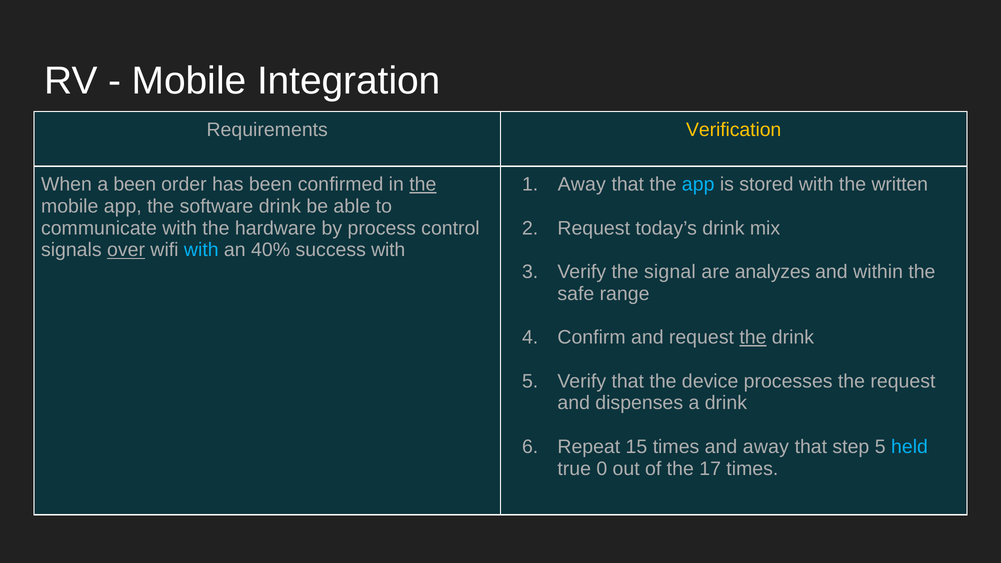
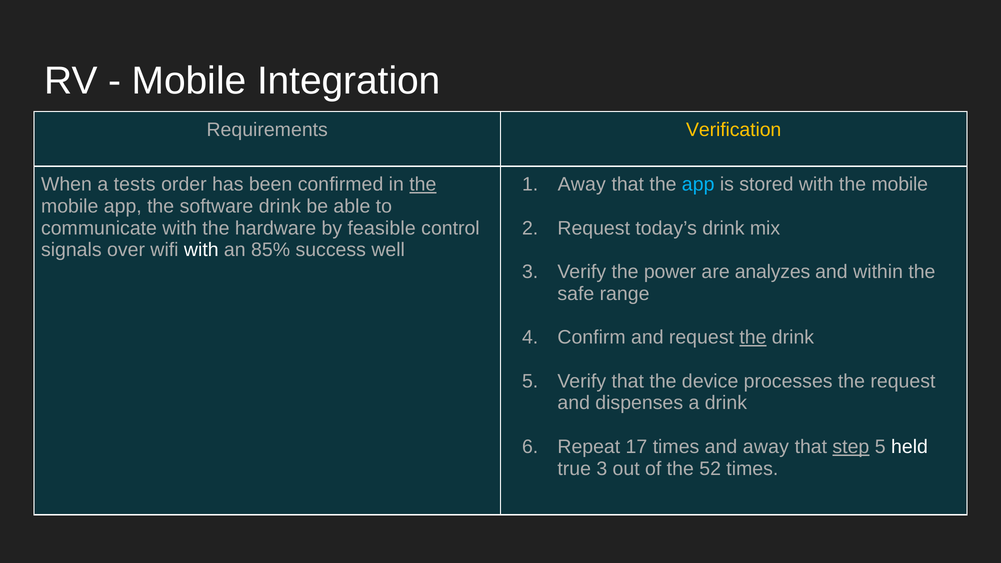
a been: been -> tests
with the written: written -> mobile
process: process -> feasible
over underline: present -> none
with at (201, 250) colour: light blue -> white
40%: 40% -> 85%
success with: with -> well
signal: signal -> power
15: 15 -> 17
step underline: none -> present
held colour: light blue -> white
true 0: 0 -> 3
17: 17 -> 52
